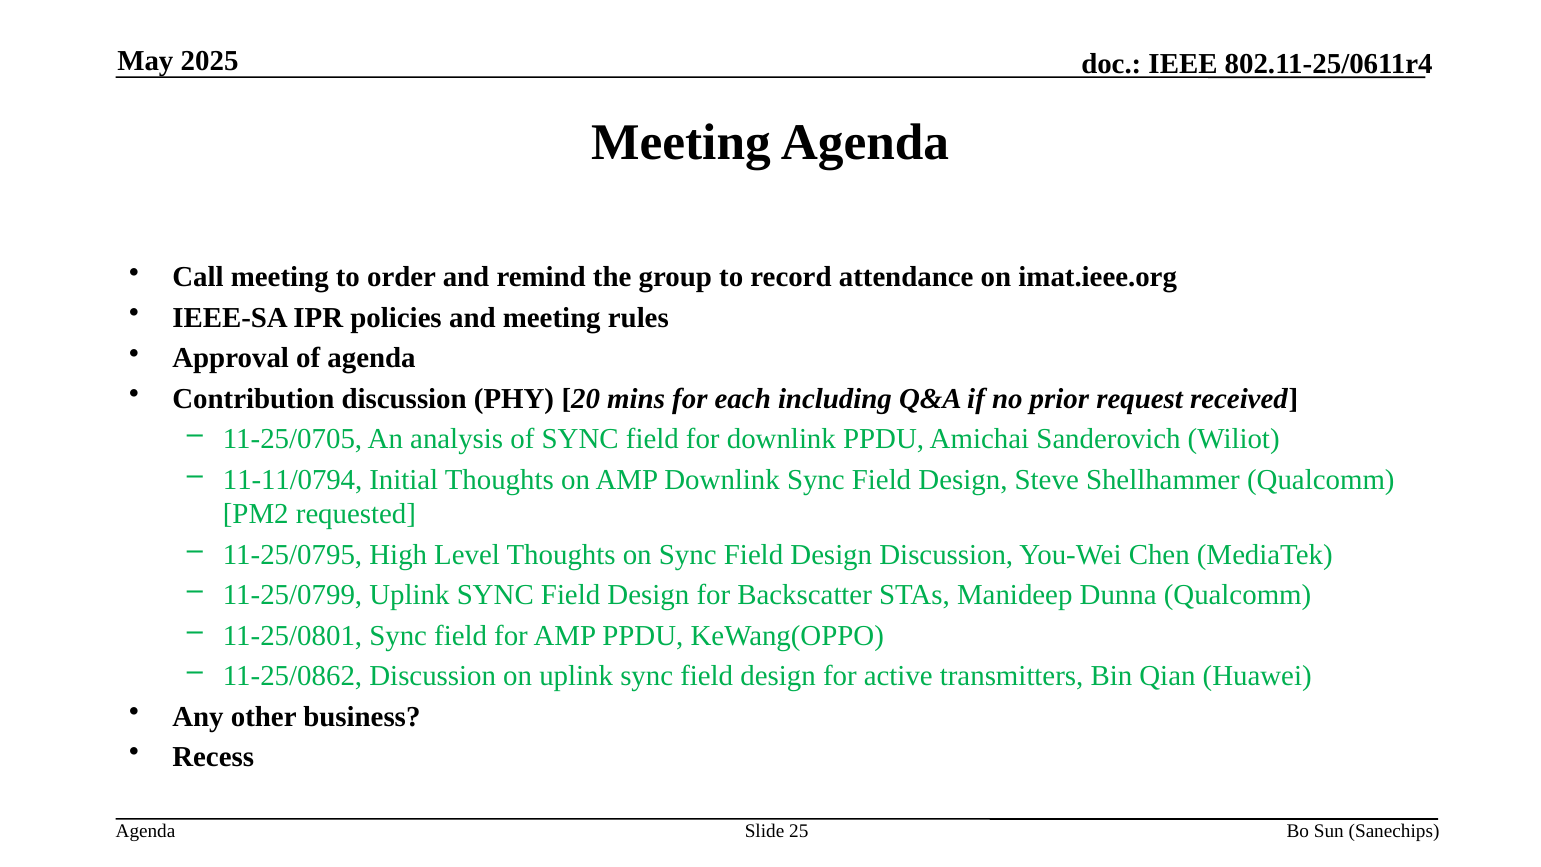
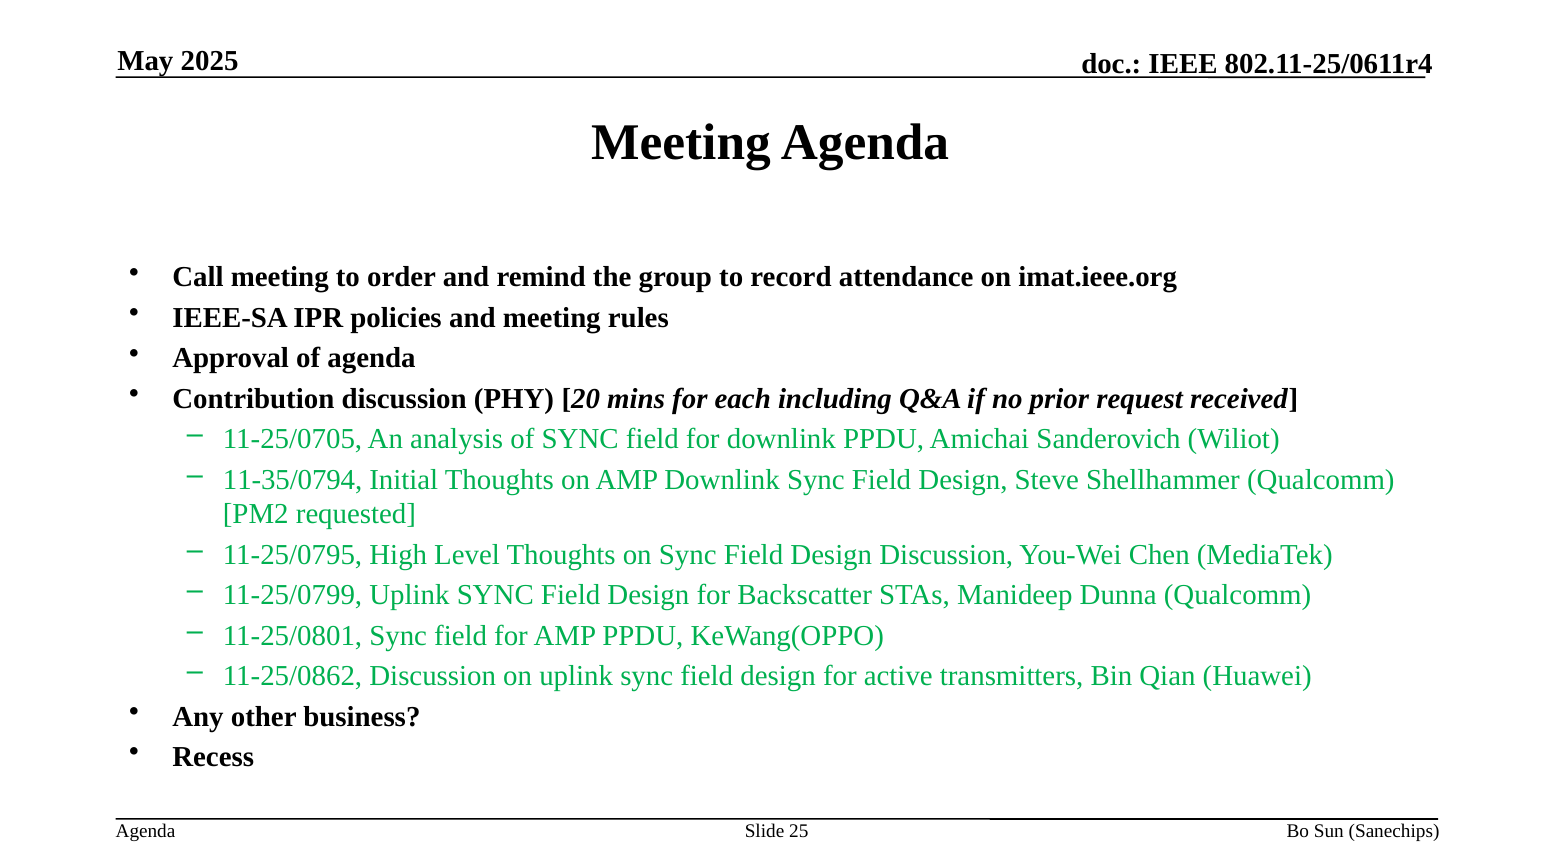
11-11/0794: 11-11/0794 -> 11-35/0794
